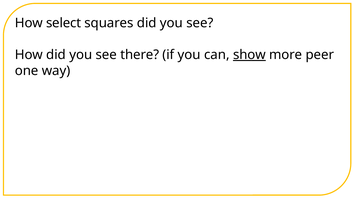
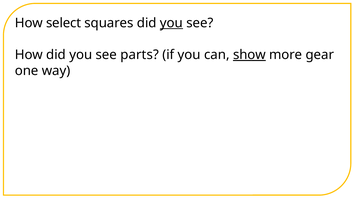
you at (171, 23) underline: none -> present
there: there -> parts
peer: peer -> gear
